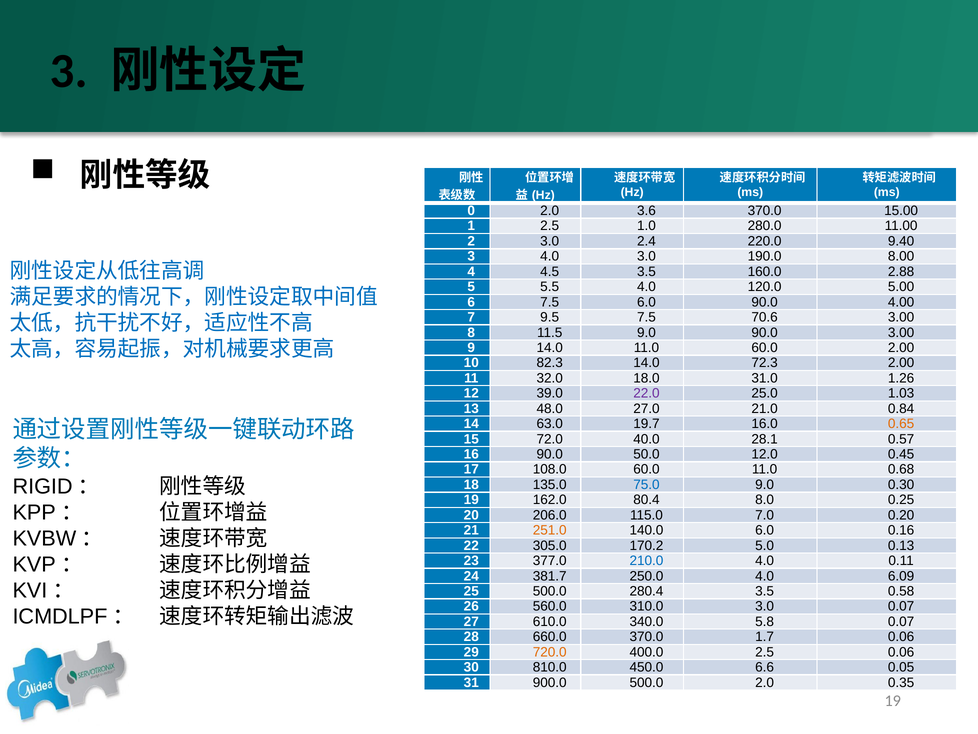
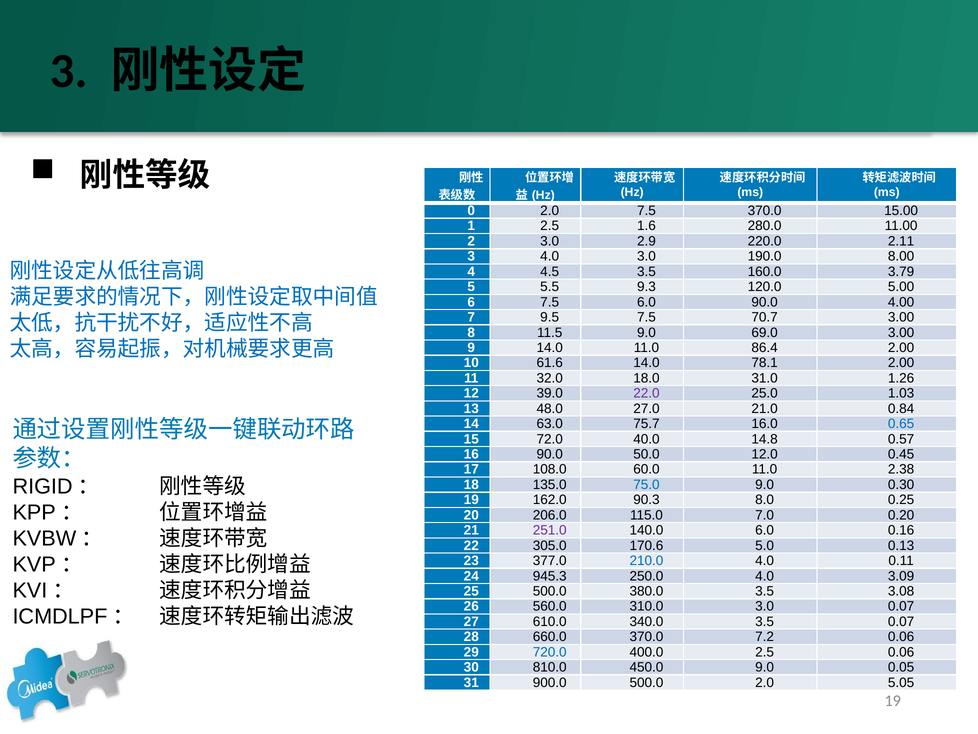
2.0 3.6: 3.6 -> 7.5
1.0: 1.0 -> 1.6
2.4: 2.4 -> 2.9
9.40: 9.40 -> 2.11
2.88: 2.88 -> 3.79
5.5 4.0: 4.0 -> 9.3
70.6: 70.6 -> 70.7
9.0 90.0: 90.0 -> 69.0
11.0 60.0: 60.0 -> 86.4
82.3: 82.3 -> 61.6
72.3: 72.3 -> 78.1
19.7: 19.7 -> 75.7
0.65 colour: orange -> blue
28.1: 28.1 -> 14.8
0.68: 0.68 -> 2.38
80.4: 80.4 -> 90.3
251.0 colour: orange -> purple
170.2: 170.2 -> 170.6
381.7: 381.7 -> 945.3
6.09: 6.09 -> 3.09
280.4: 280.4 -> 380.0
0.58: 0.58 -> 3.08
340.0 5.8: 5.8 -> 3.5
1.7: 1.7 -> 7.2
720.0 colour: orange -> blue
450.0 6.6: 6.6 -> 9.0
0.35: 0.35 -> 5.05
